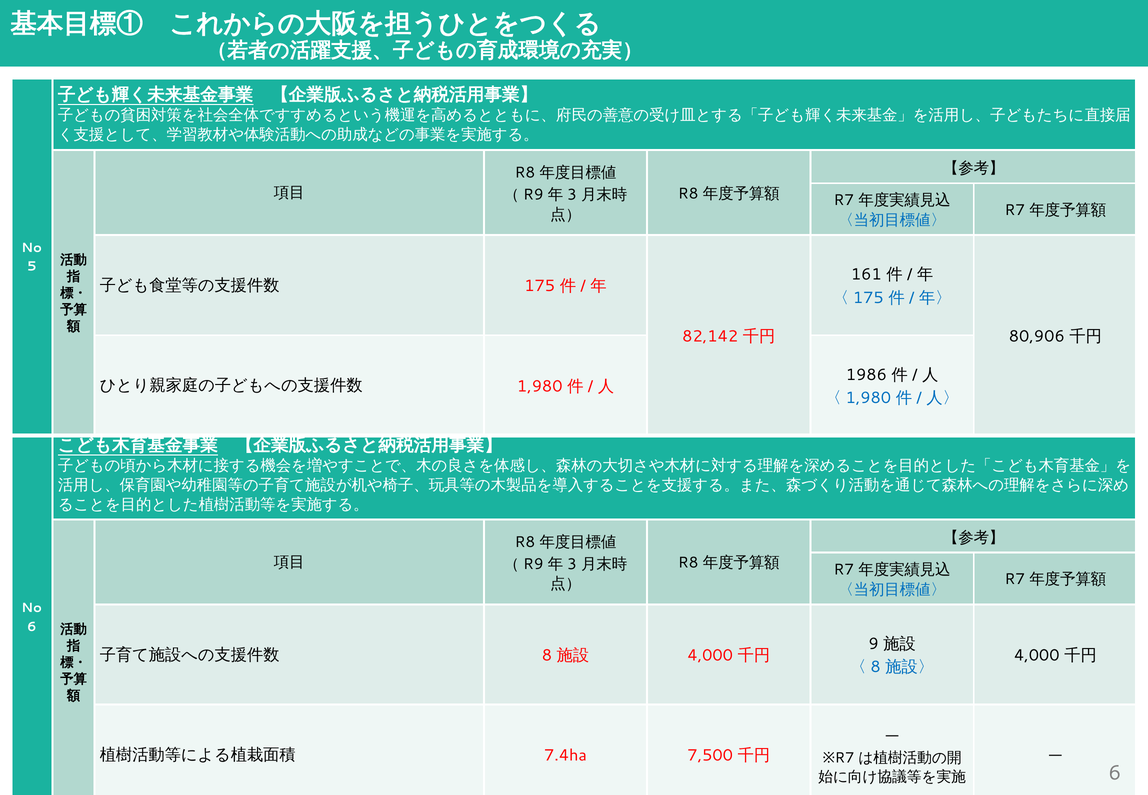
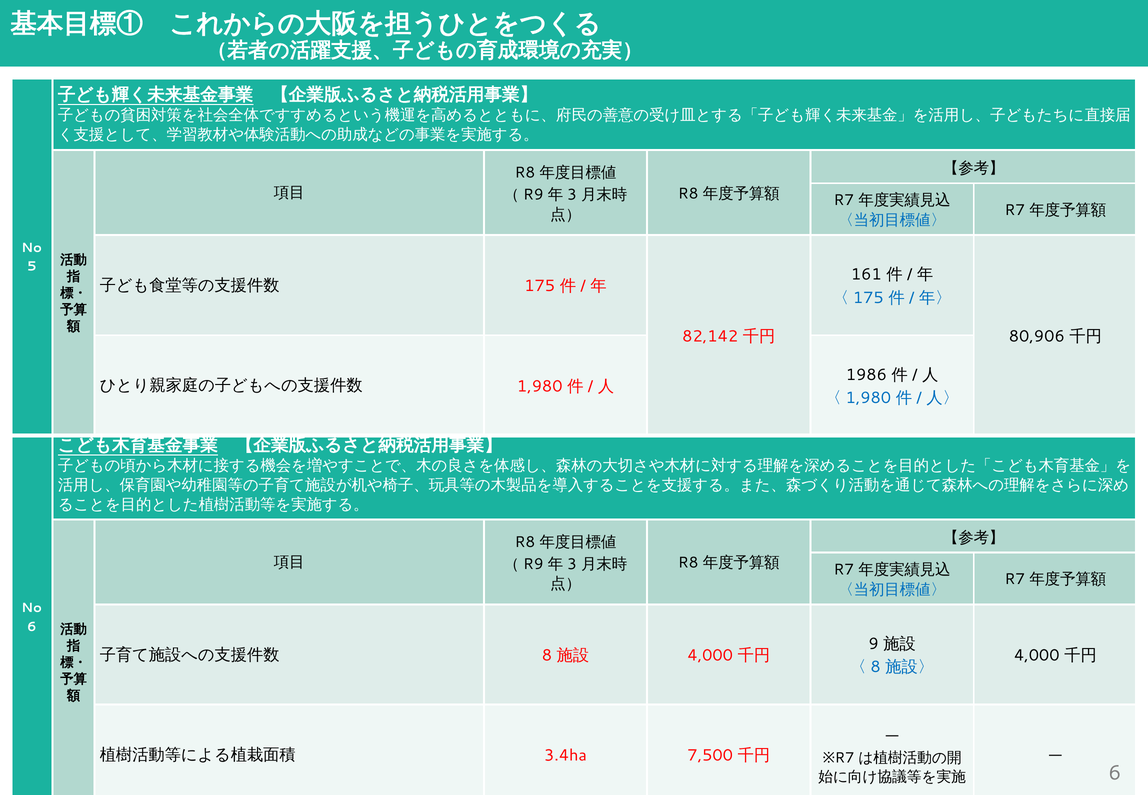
7.4ha: 7.4ha -> 3.4ha
